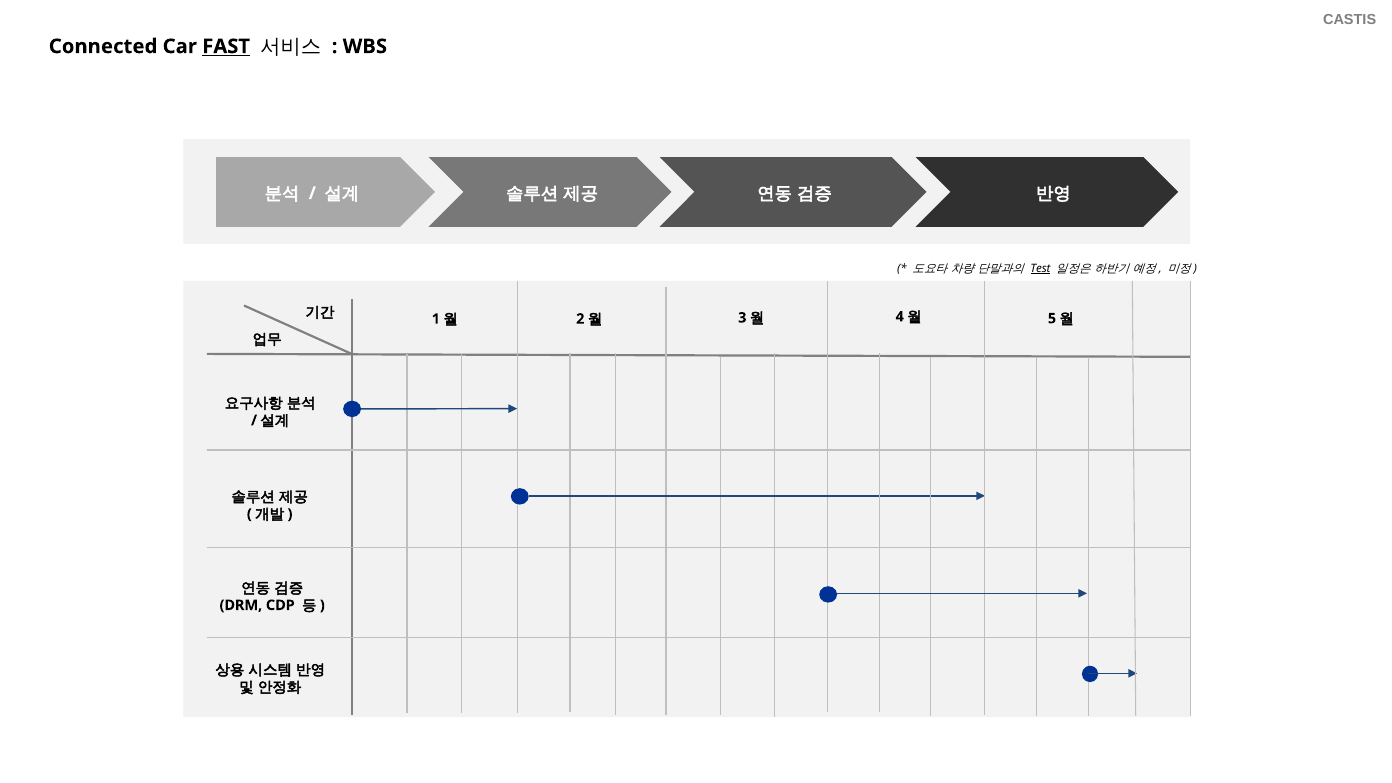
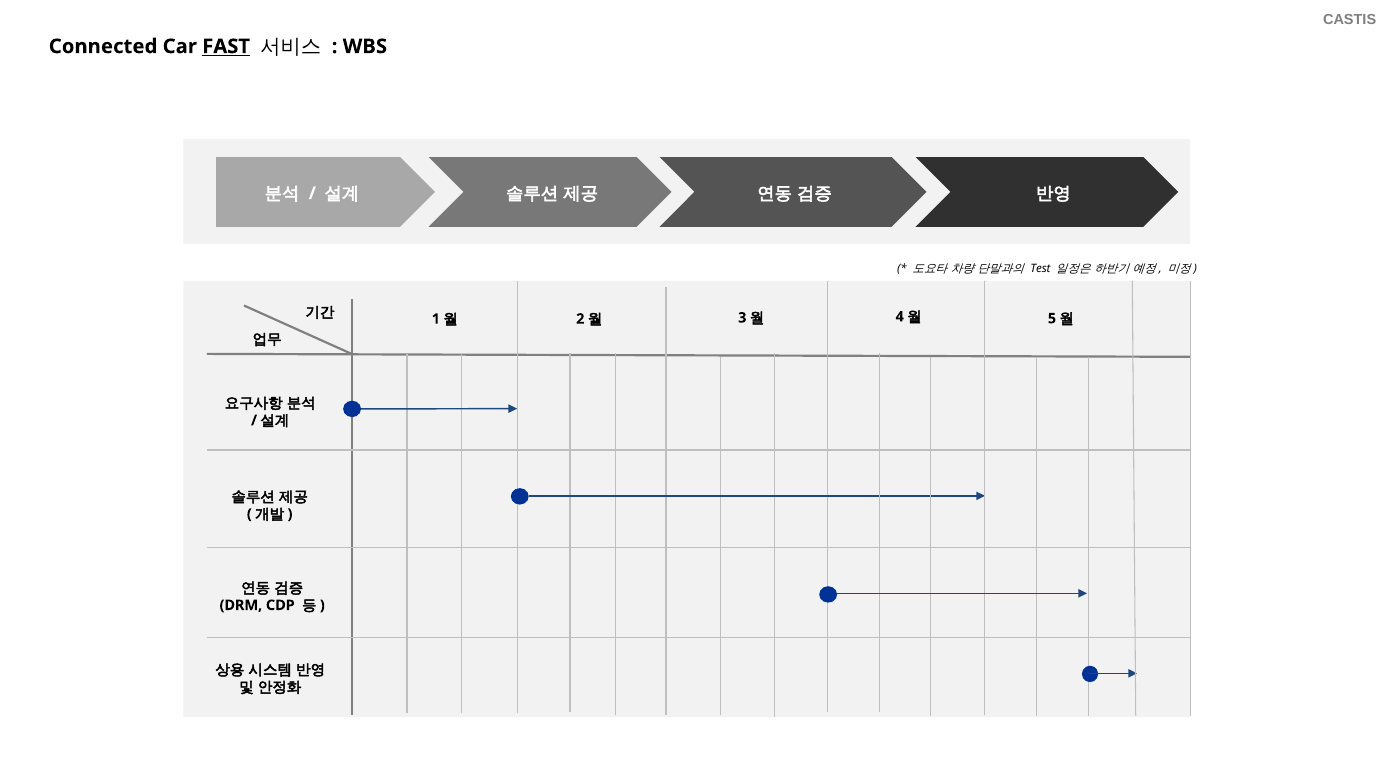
Test underline: present -> none
